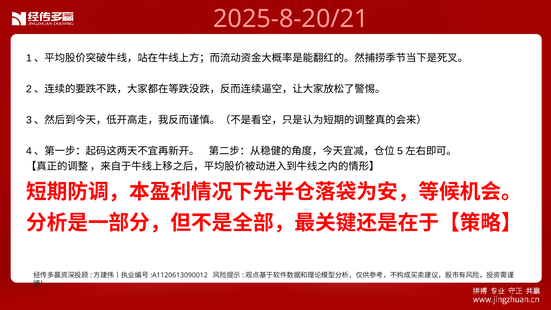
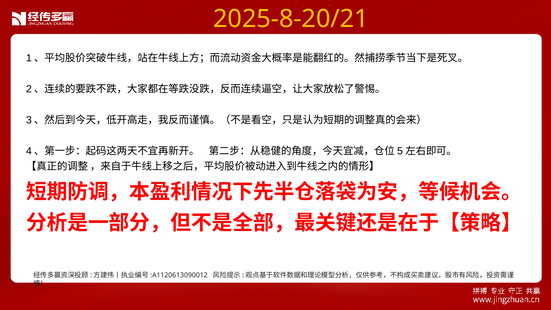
2025-8-20/21 colour: pink -> yellow
